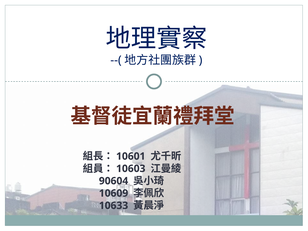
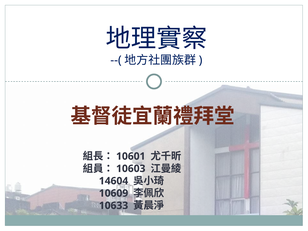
90604: 90604 -> 14604
